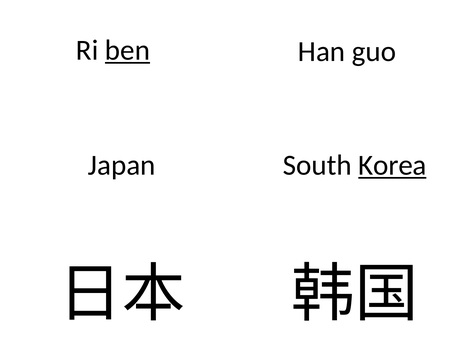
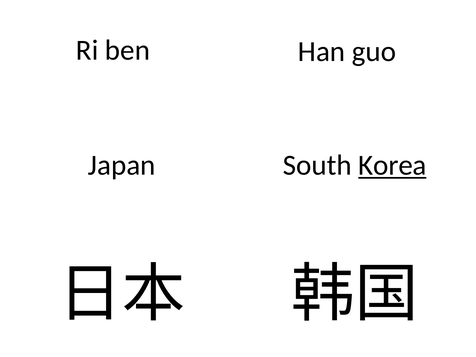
ben underline: present -> none
